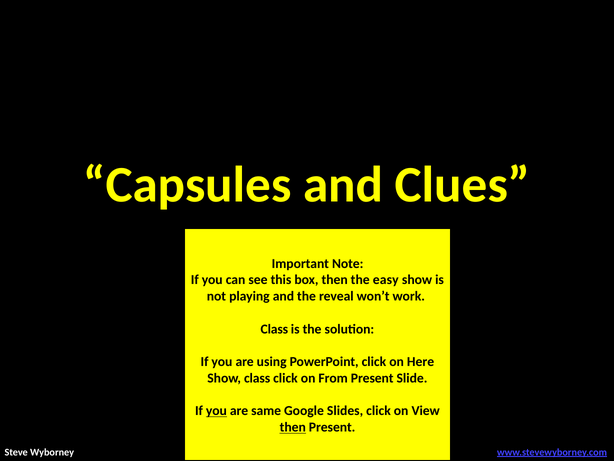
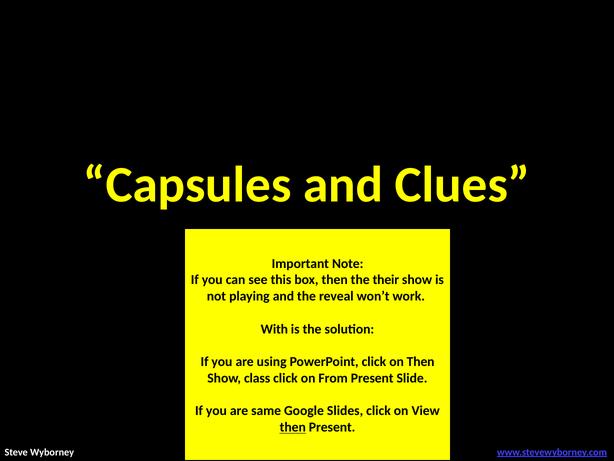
easy: easy -> their
Class at (274, 329): Class -> With
on Here: Here -> Then
you at (216, 411) underline: present -> none
